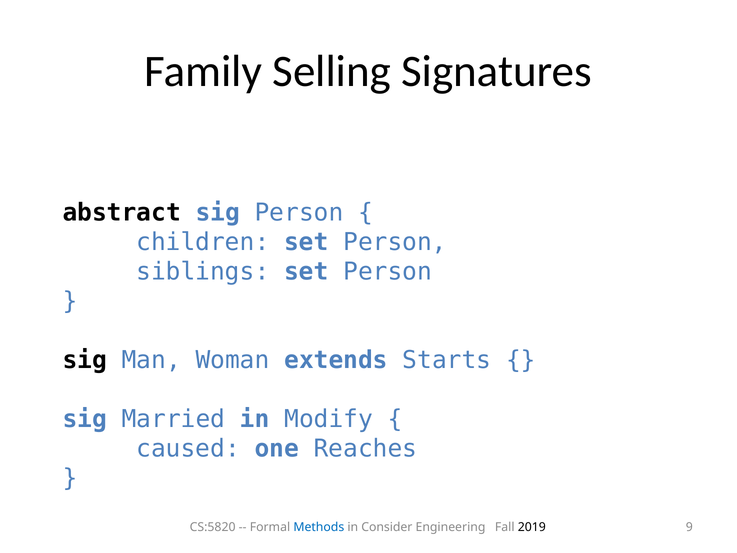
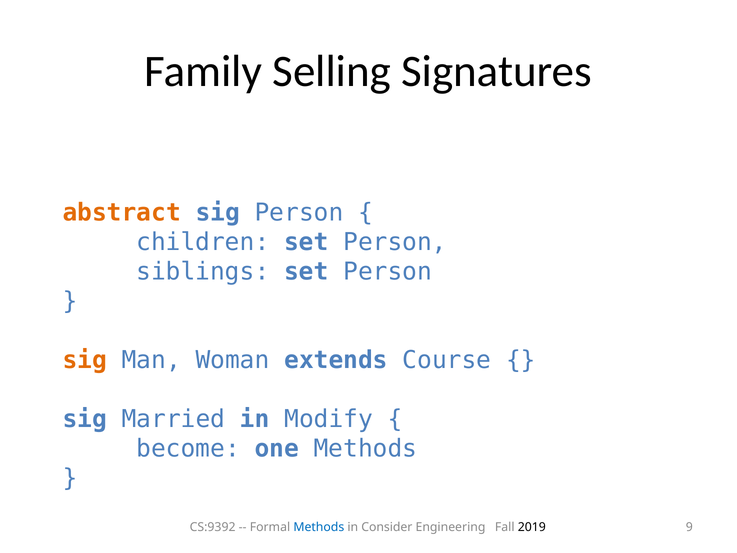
abstract colour: black -> orange
sig at (85, 360) colour: black -> orange
Starts: Starts -> Course
caused: caused -> become
one Reaches: Reaches -> Methods
CS:5820: CS:5820 -> CS:9392
